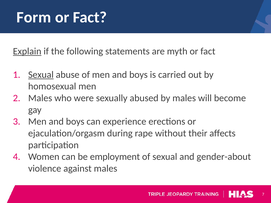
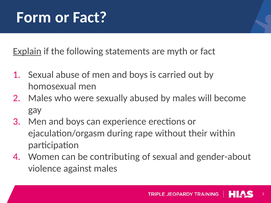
Sexual at (41, 75) underline: present -> none
affects: affects -> within
employment: employment -> contributing
